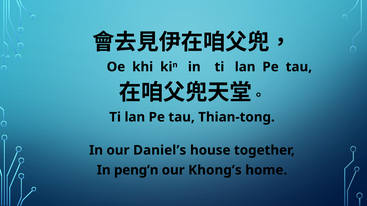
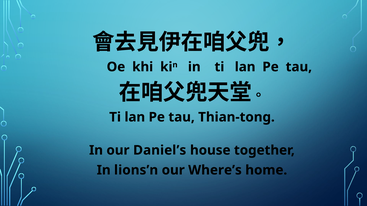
peng’n: peng’n -> lions’n
Khong’s: Khong’s -> Where’s
